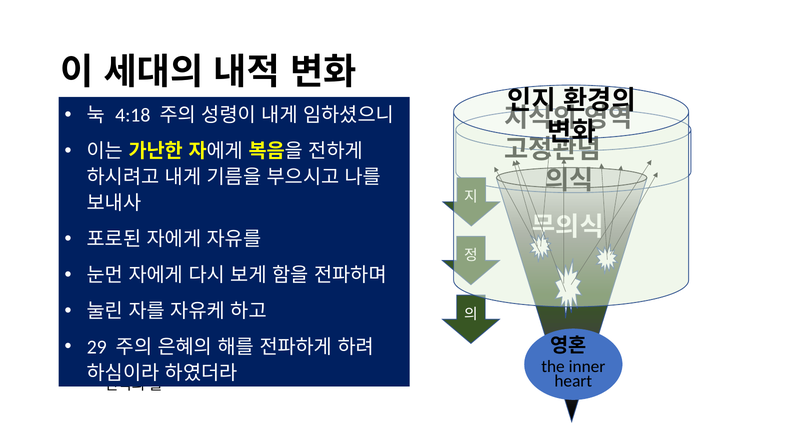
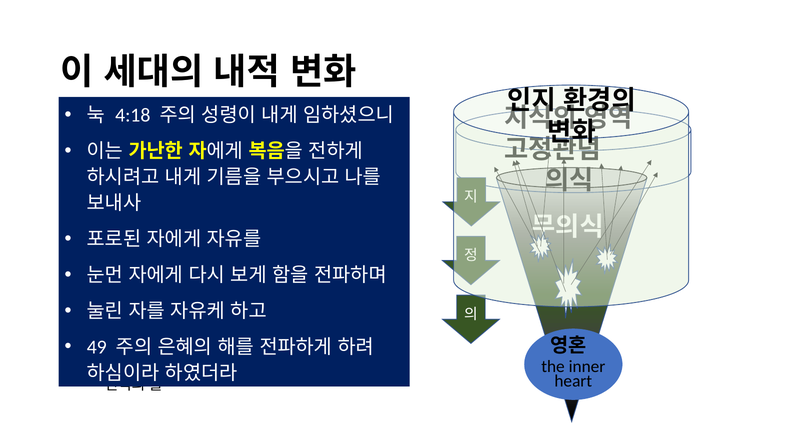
29: 29 -> 49
